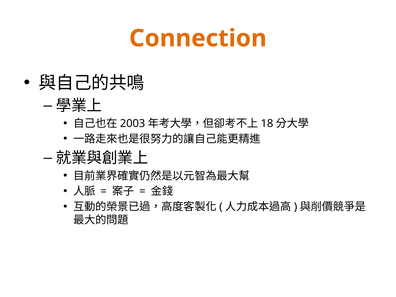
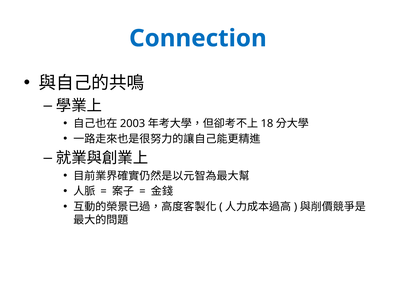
Connection colour: orange -> blue
